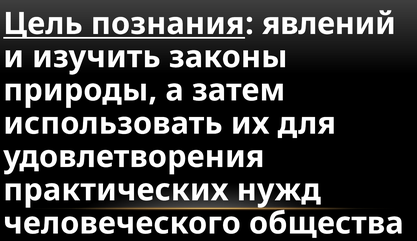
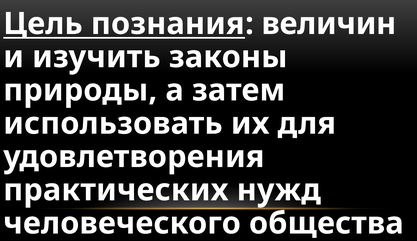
явлений: явлений -> величин
